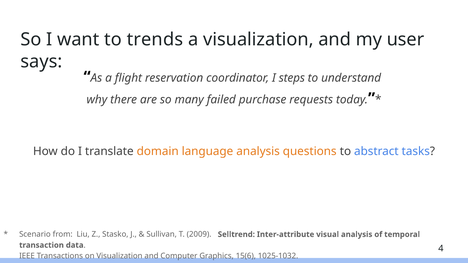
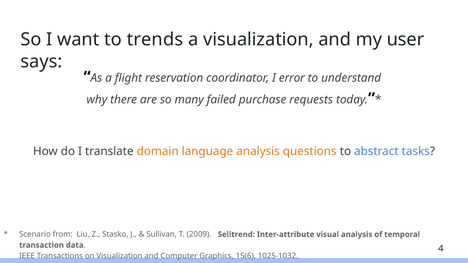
steps: steps -> error
